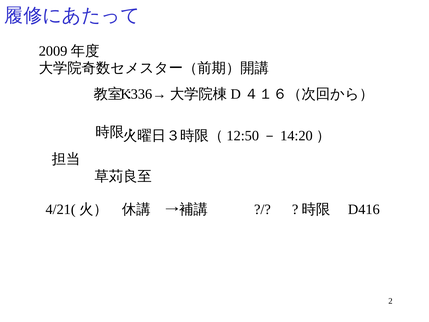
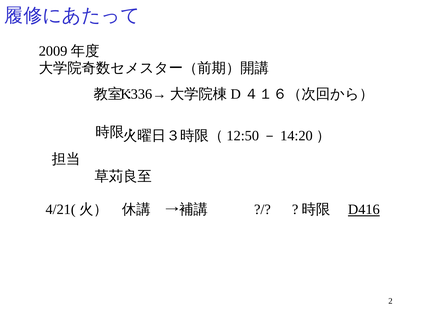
D416 underline: none -> present
